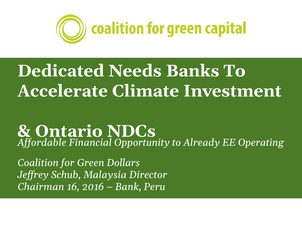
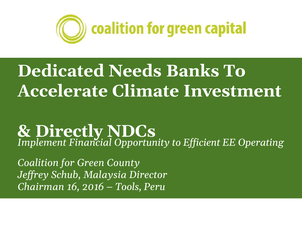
Ontario: Ontario -> Directly
Affordable: Affordable -> Implement
Already: Already -> Efficient
Dollars: Dollars -> County
Bank: Bank -> Tools
